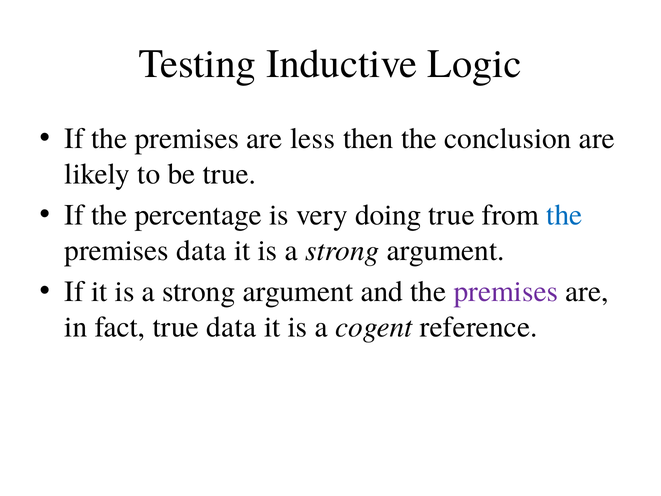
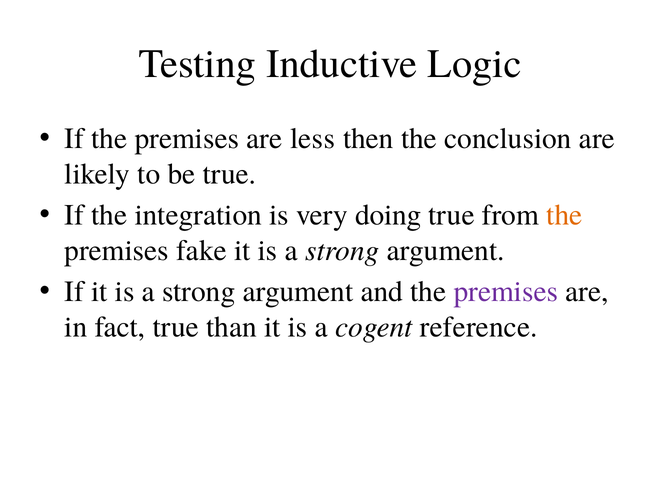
percentage: percentage -> integration
the at (564, 215) colour: blue -> orange
premises data: data -> fake
true data: data -> than
